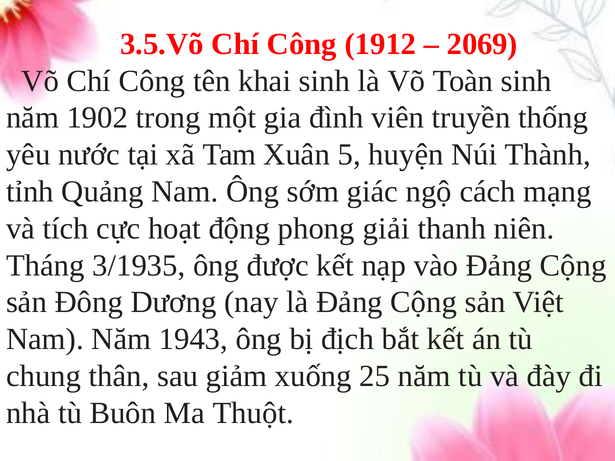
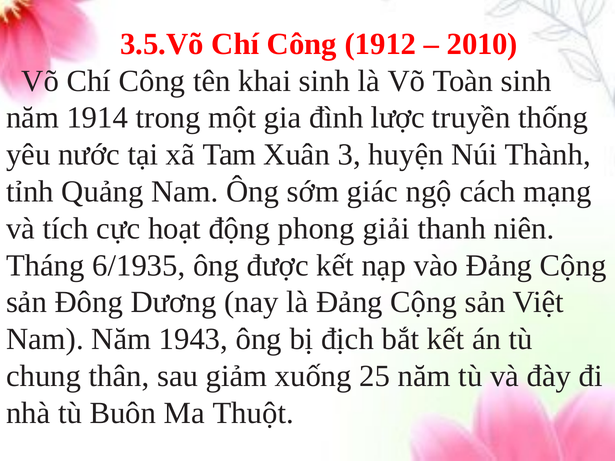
2069: 2069 -> 2010
1902: 1902 -> 1914
viên: viên -> lược
5: 5 -> 3
3/1935: 3/1935 -> 6/1935
